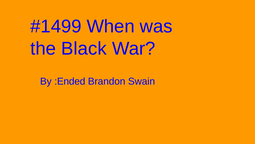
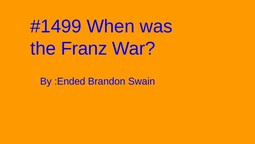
Black: Black -> Franz
